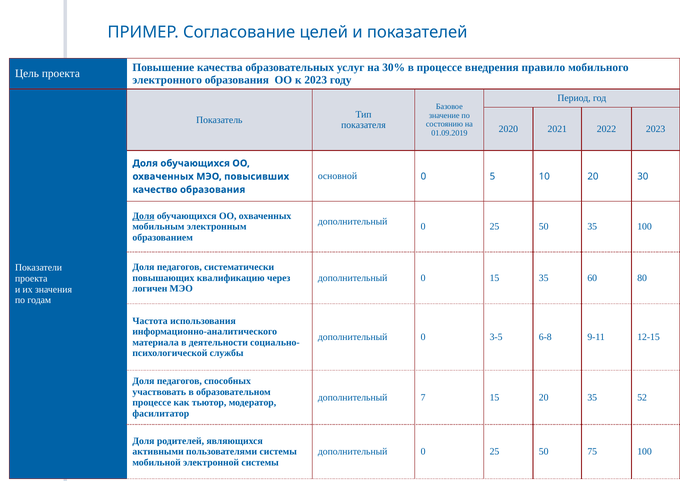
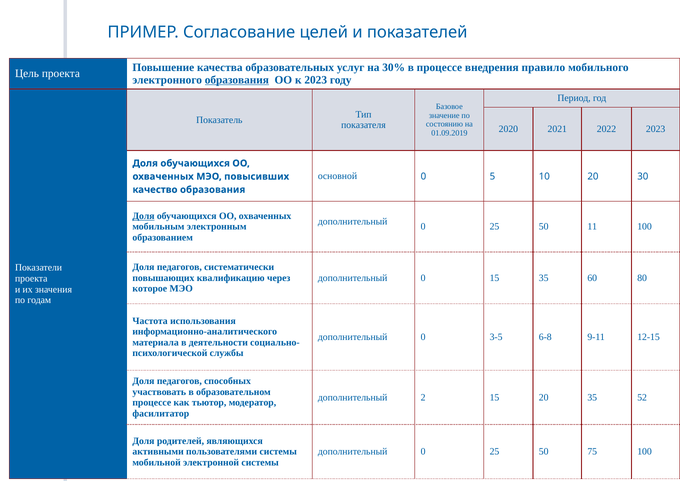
образования at (237, 80) underline: none -> present
50 35: 35 -> 11
логичен: логичен -> которое
7: 7 -> 2
